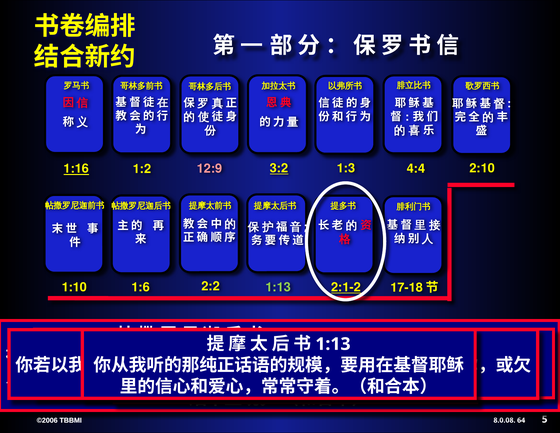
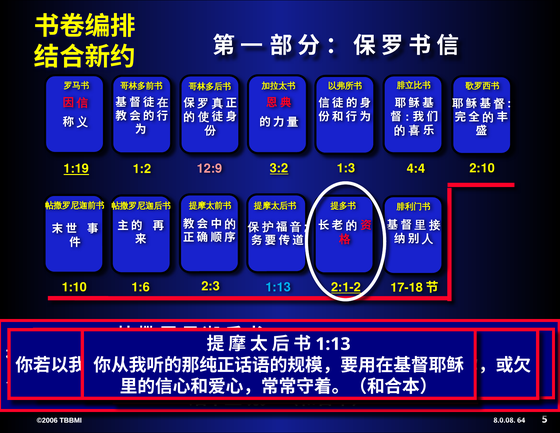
1:16: 1:16 -> 1:19
2:2: 2:2 -> 2:3
1:13 at (278, 287) colour: light green -> light blue
